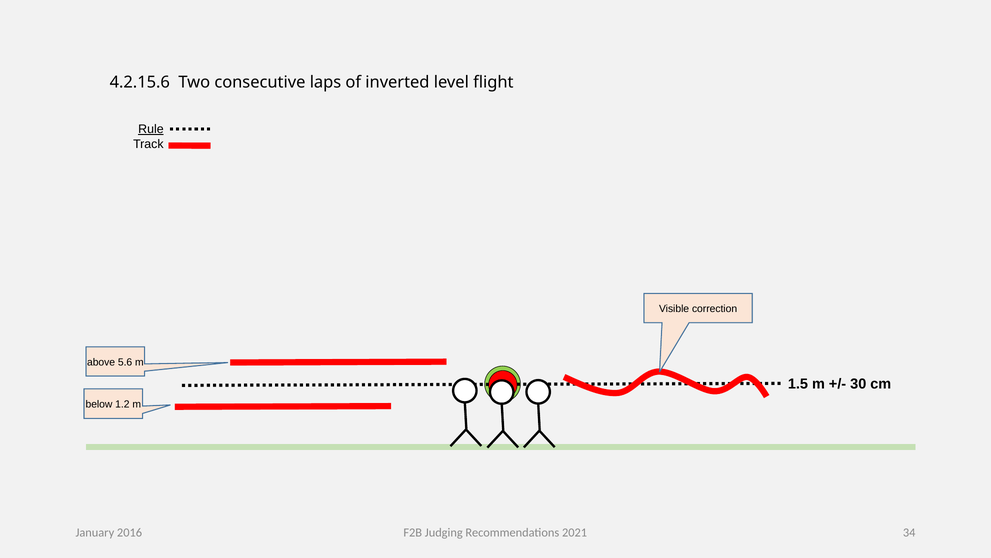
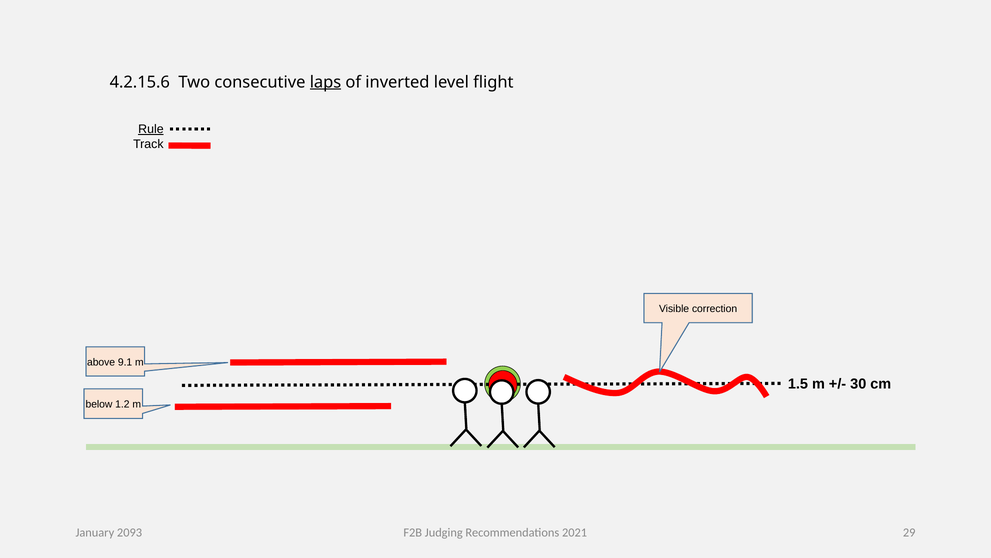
laps underline: none -> present
5.6: 5.6 -> 9.1
34: 34 -> 29
2016: 2016 -> 2093
